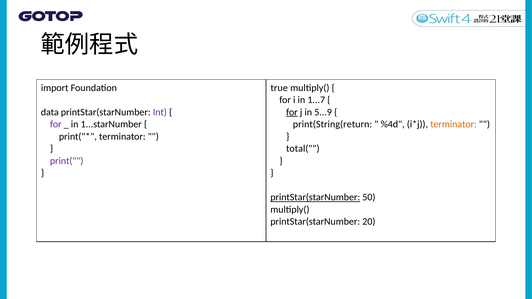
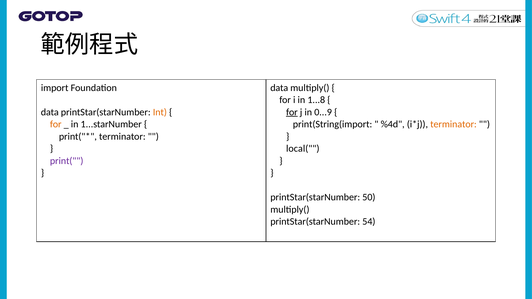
true at (279, 88): true -> data
1...7: 1...7 -> 1...8
Int colour: purple -> orange
5...9: 5...9 -> 0...9
for at (56, 124) colour: purple -> orange
print(String(return: print(String(return -> print(String(import
total(: total( -> local(
printStar(starNumber at (315, 197) underline: present -> none
20: 20 -> 54
